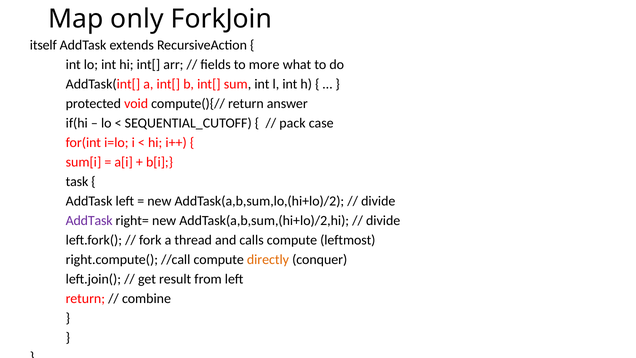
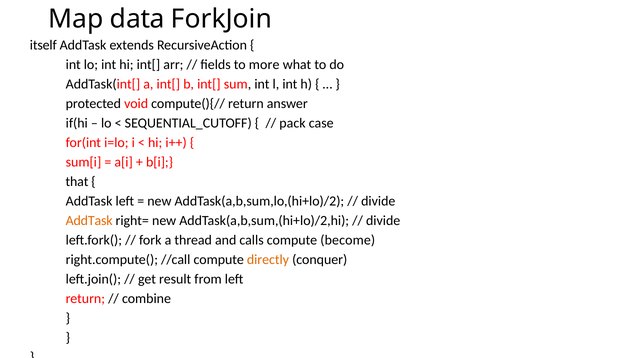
only: only -> data
task: task -> that
AddTask at (89, 220) colour: purple -> orange
leftmost: leftmost -> become
